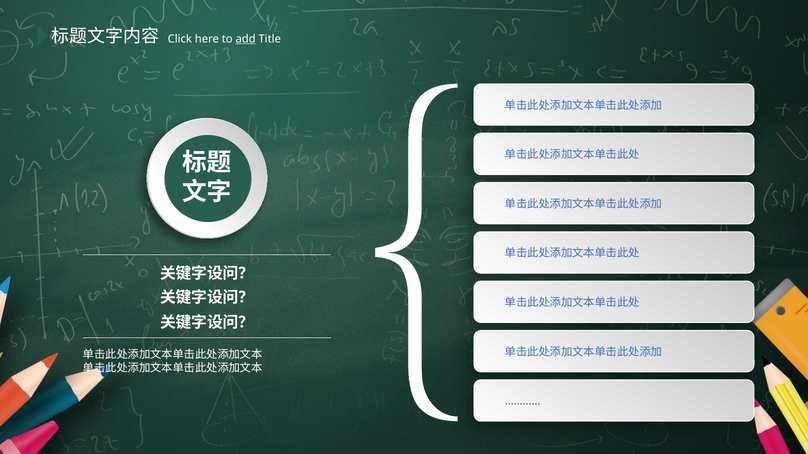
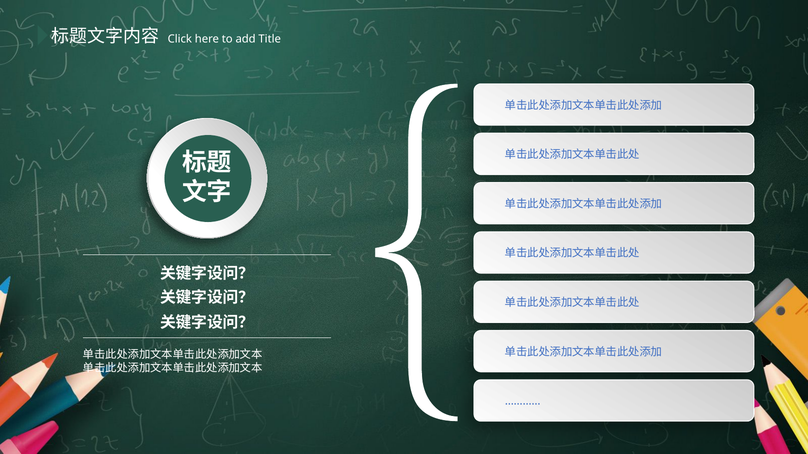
add underline: present -> none
